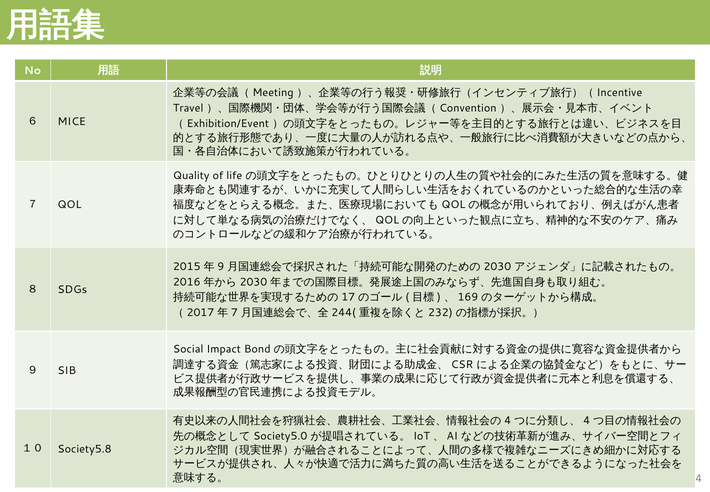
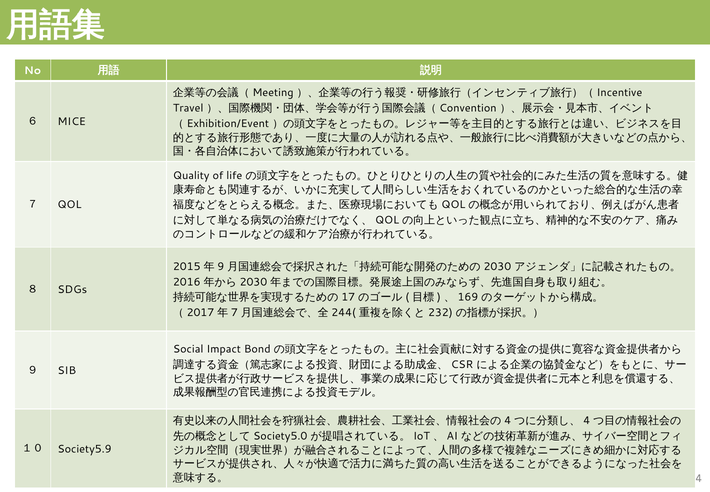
Society5.8: Society5.8 -> Society5.9
